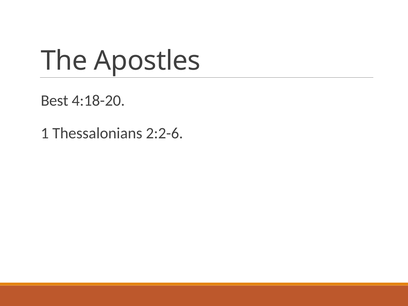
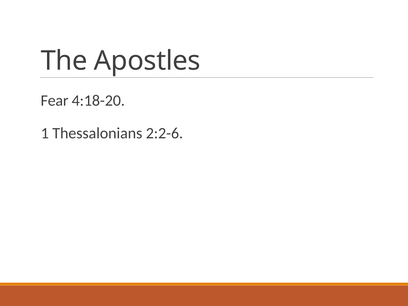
Best: Best -> Fear
